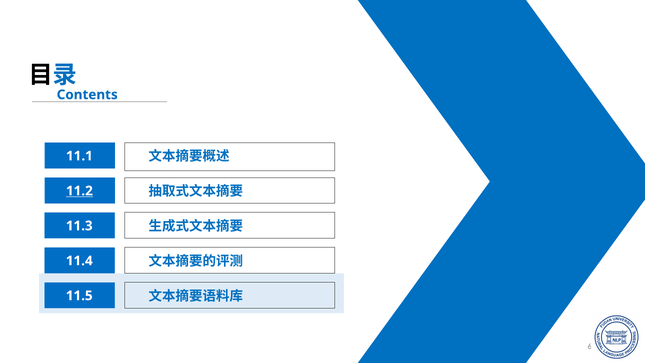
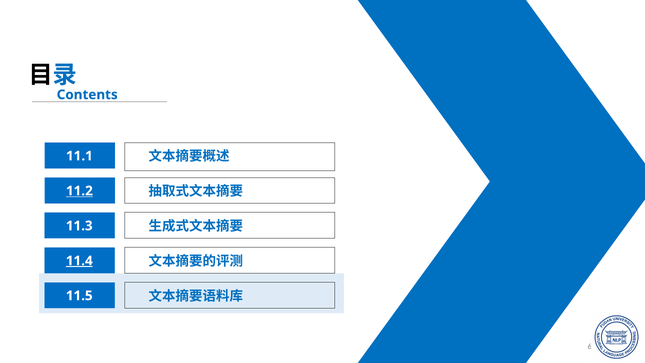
11.4 underline: none -> present
